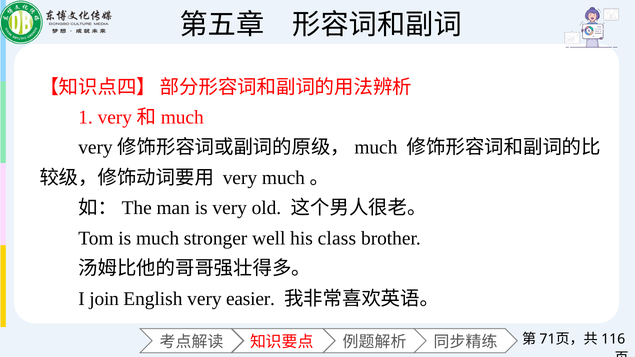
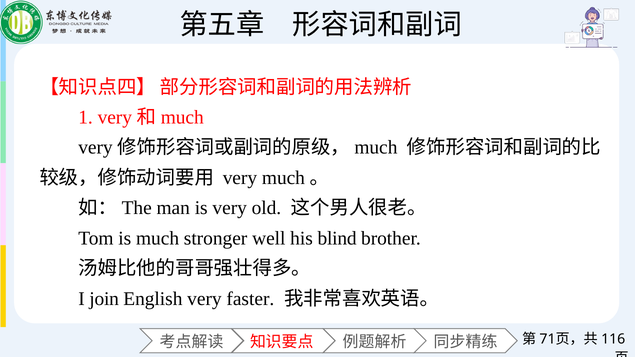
class: class -> blind
easier: easier -> faster
